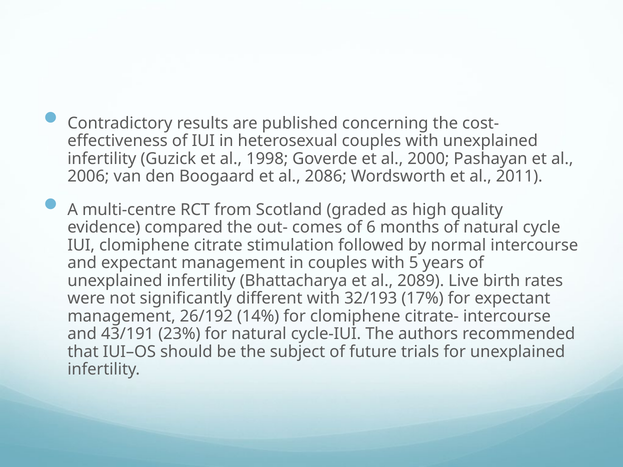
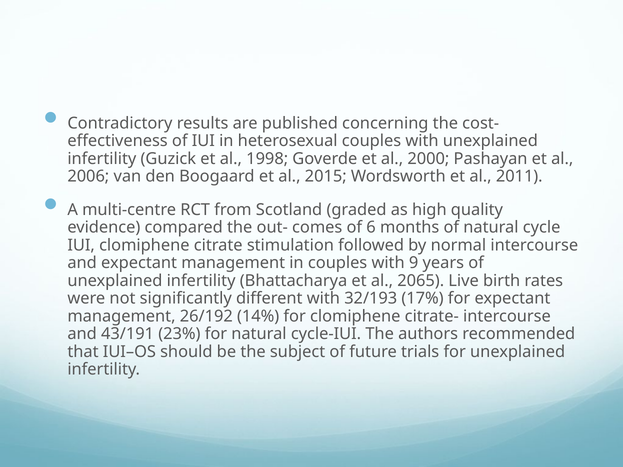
2086: 2086 -> 2015
5: 5 -> 9
2089: 2089 -> 2065
